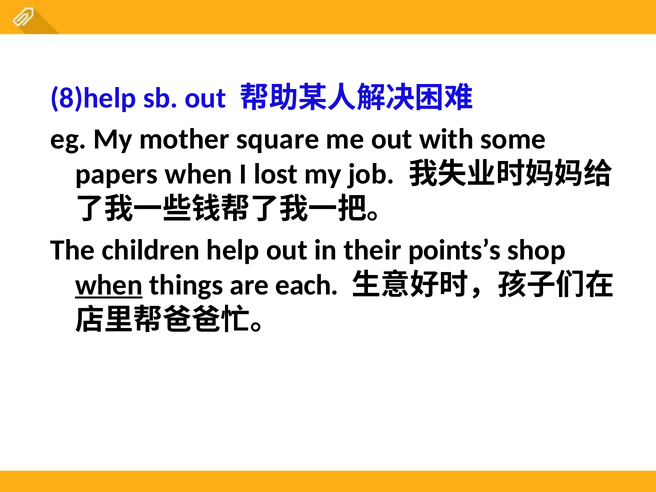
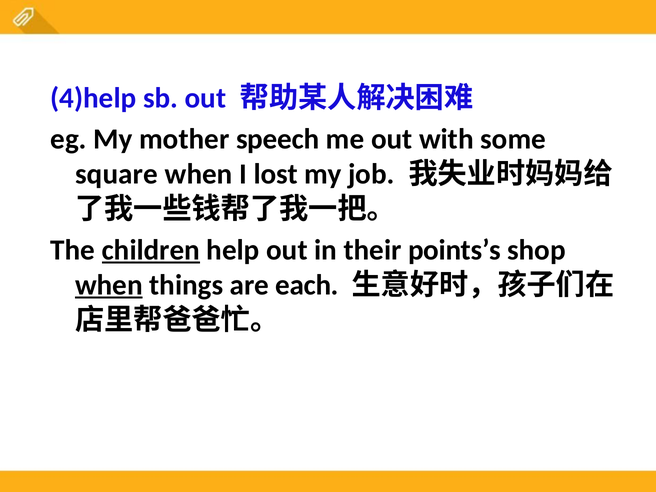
8)help: 8)help -> 4)help
square: square -> speech
papers: papers -> square
children underline: none -> present
